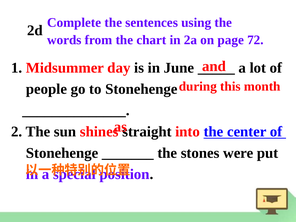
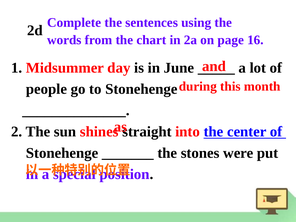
72: 72 -> 16
